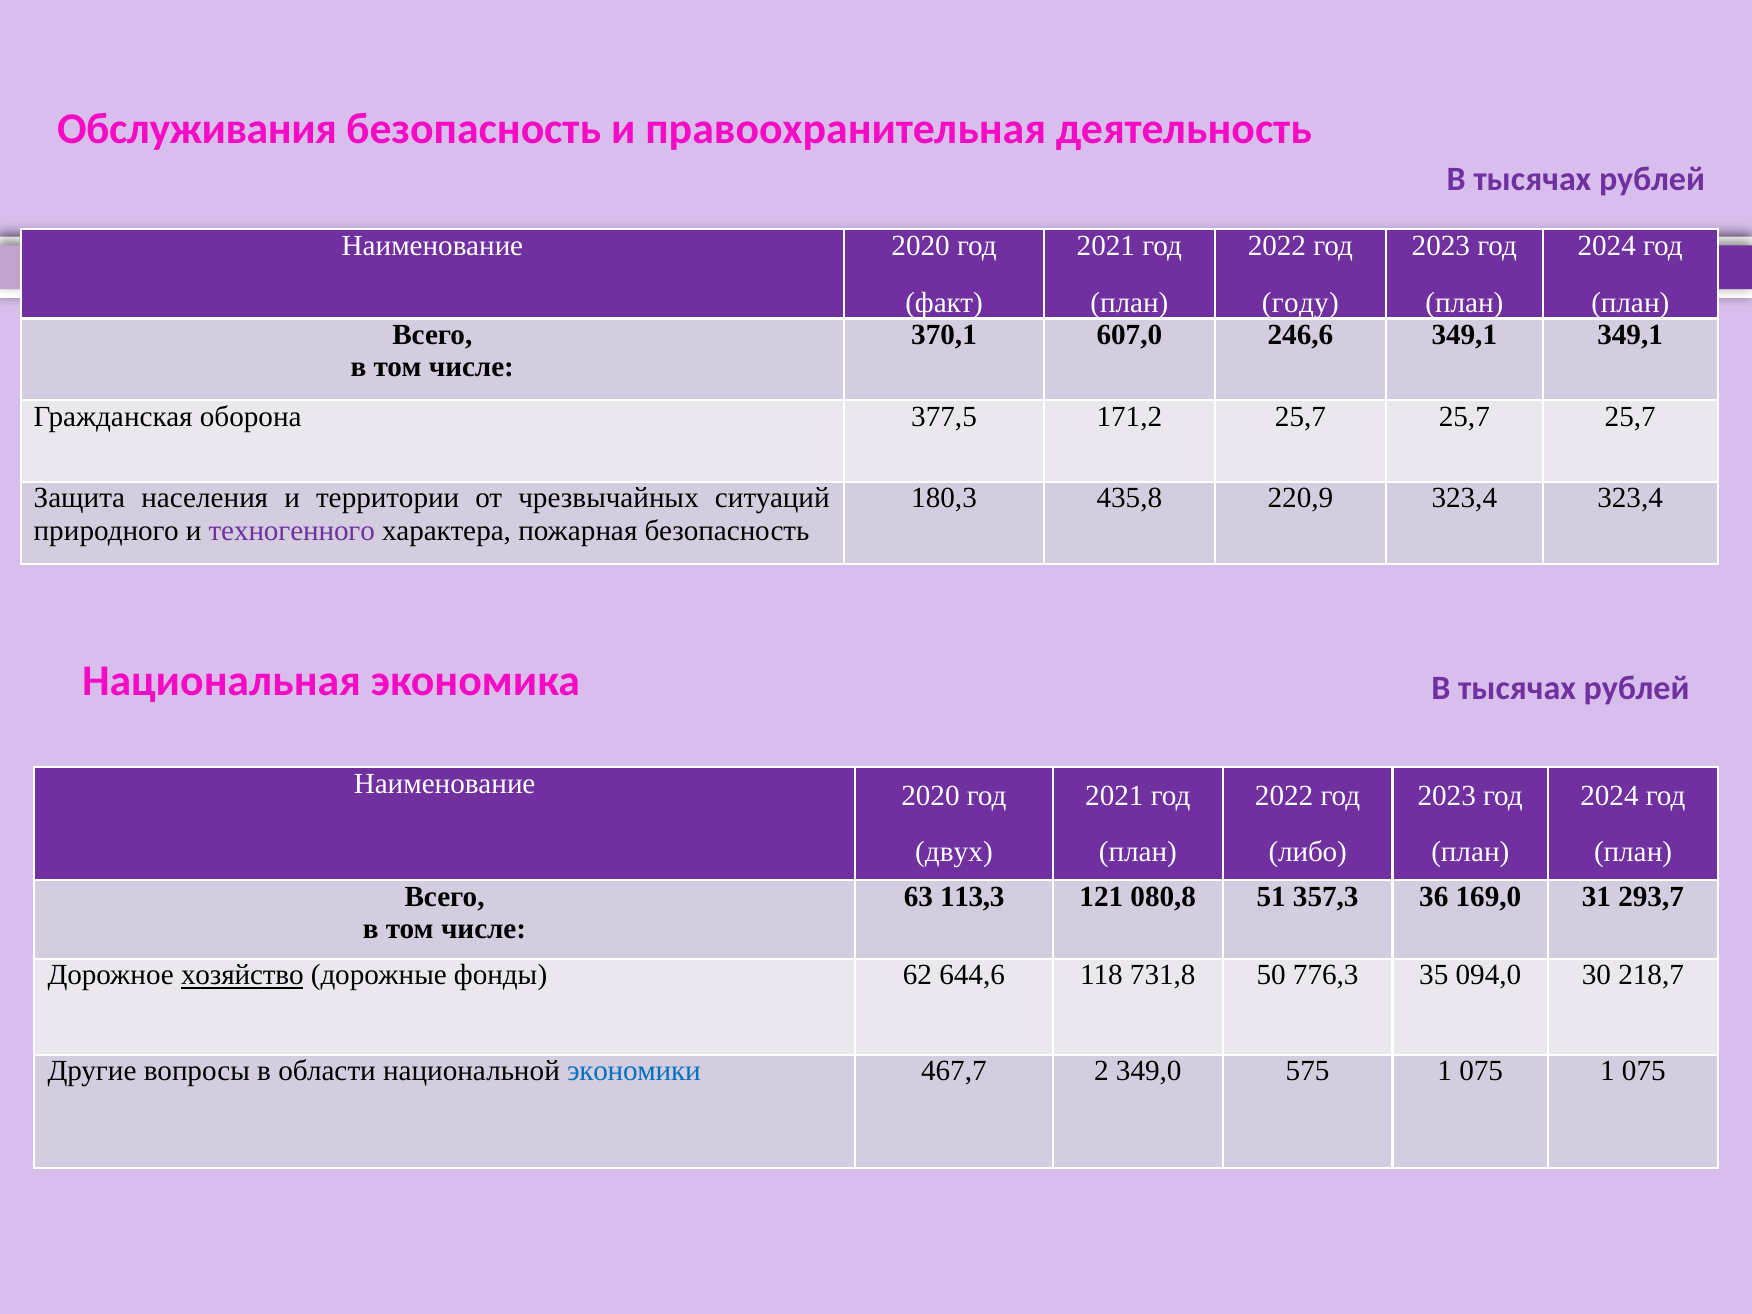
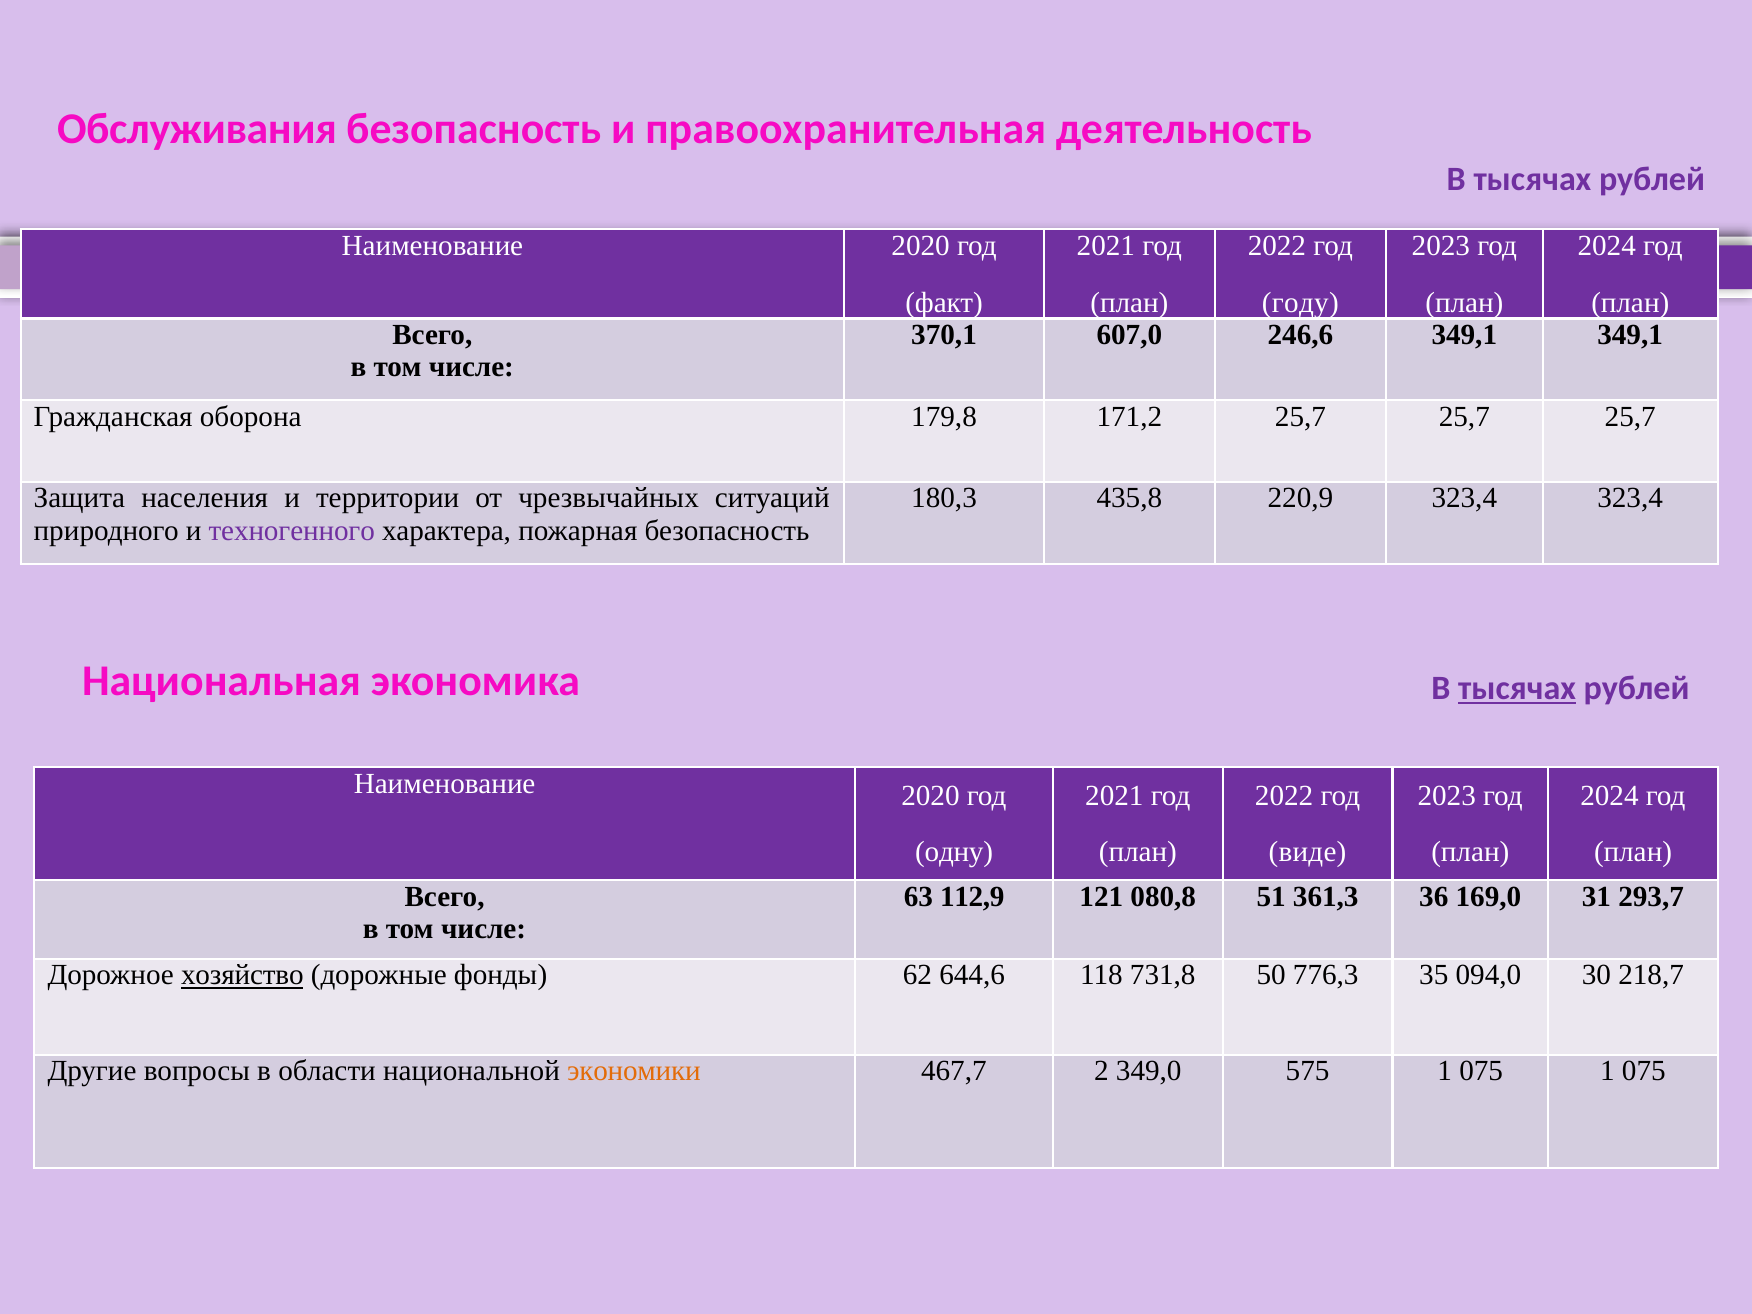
377,5: 377,5 -> 179,8
тысячах at (1517, 688) underline: none -> present
двух: двух -> одну
либо: либо -> виде
113,3: 113,3 -> 112,9
357,3: 357,3 -> 361,3
экономики colour: blue -> orange
